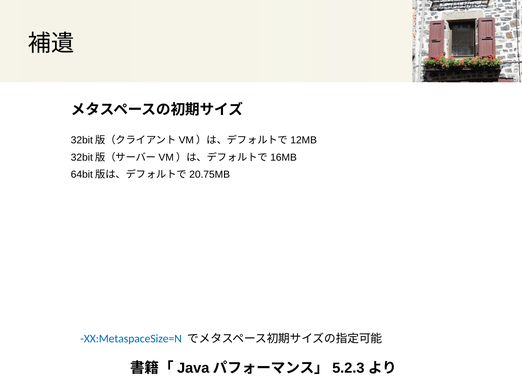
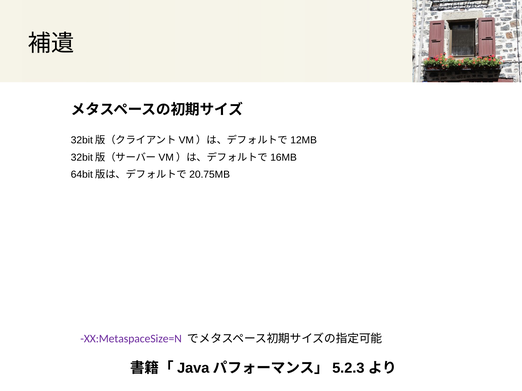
XX:MetaspaceSize=N colour: blue -> purple
